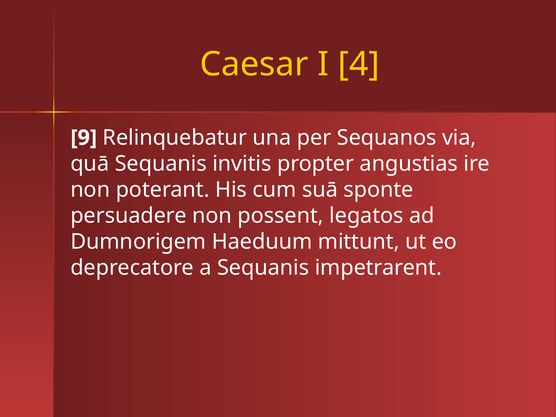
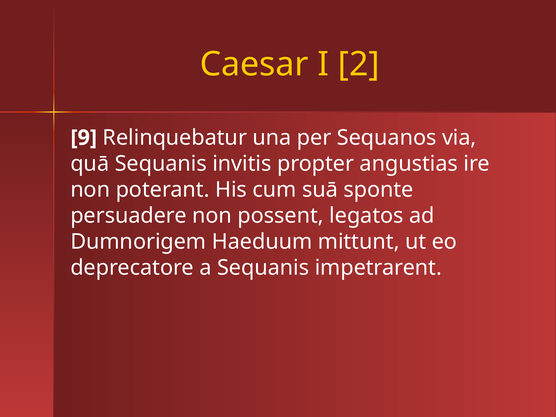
4: 4 -> 2
